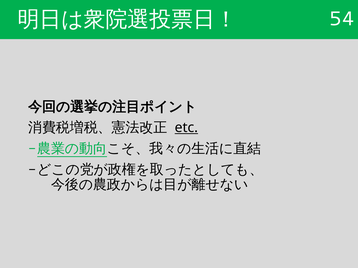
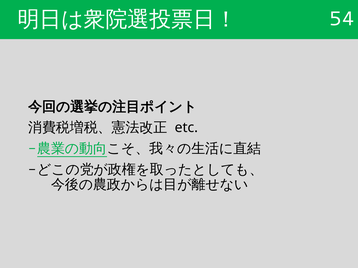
etc underline: present -> none
